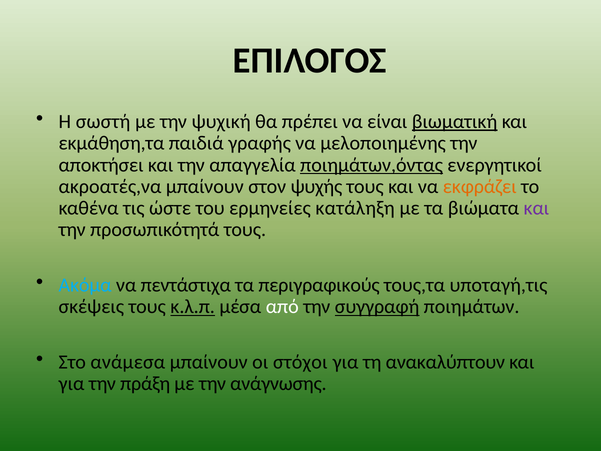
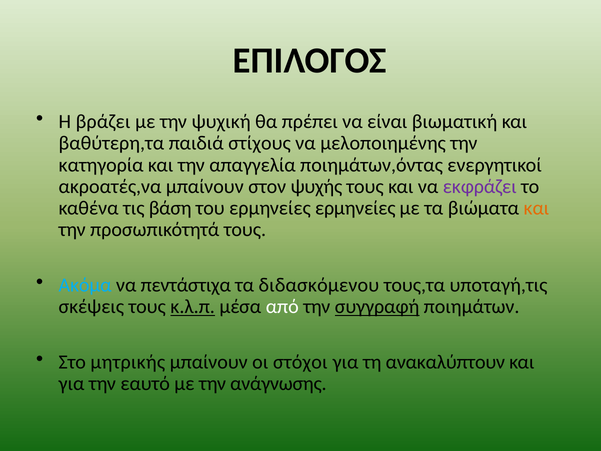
σωστή: σωστή -> βράζει
βιωματική underline: present -> none
εκμάθηση,τα: εκμάθηση,τα -> βαθύτερη,τα
γραφής: γραφής -> στίχους
αποκτήσει: αποκτήσει -> κατηγορία
ποιημάτων,όντας underline: present -> none
εκφράζει colour: orange -> purple
ώστε: ώστε -> βάση
ερμηνείες κατάληξη: κατάληξη -> ερμηνείες
και at (536, 208) colour: purple -> orange
περιγραφικούς: περιγραφικούς -> διδασκόμενου
ανάμεσα: ανάμεσα -> μητρικής
πράξη: πράξη -> εαυτό
